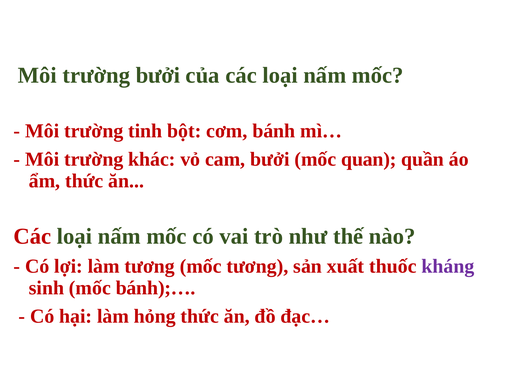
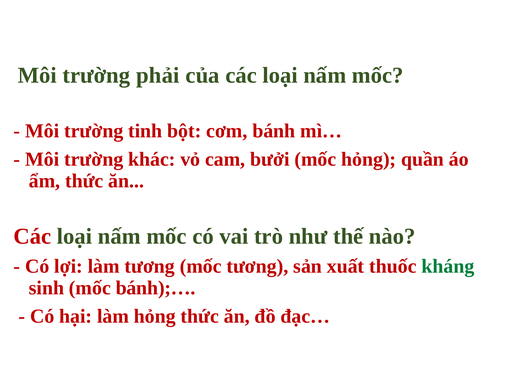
trường bưởi: bưởi -> phải
mốc quan: quan -> hỏng
kháng colour: purple -> green
